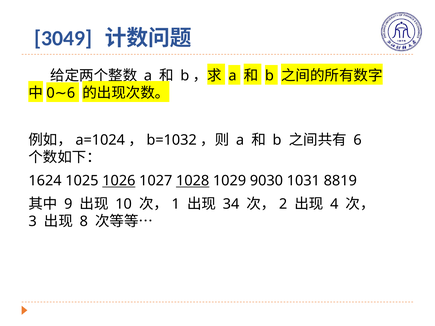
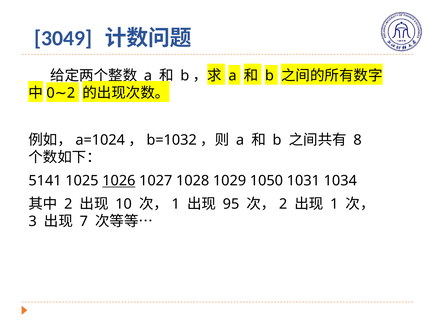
0 6: 6 -> 2
6 at (357, 140): 6 -> 8
1624: 1624 -> 5141
1028 underline: present -> none
9030: 9030 -> 1050
8819: 8819 -> 1034
9 at (68, 204): 9 -> 2
34: 34 -> 95
4 at (334, 204): 4 -> 1
8: 8 -> 7
